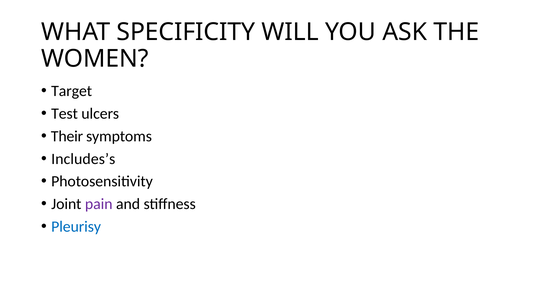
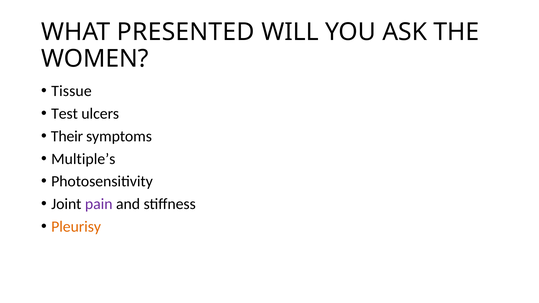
SPECIFICITY: SPECIFICITY -> PRESENTED
Target: Target -> Tissue
Includes’s: Includes’s -> Multiple’s
Pleurisy colour: blue -> orange
